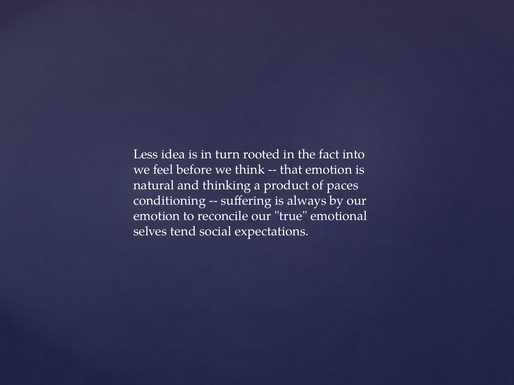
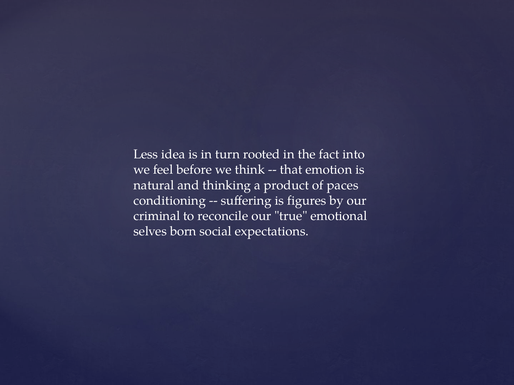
always: always -> figures
emotion at (157, 216): emotion -> criminal
tend: tend -> born
